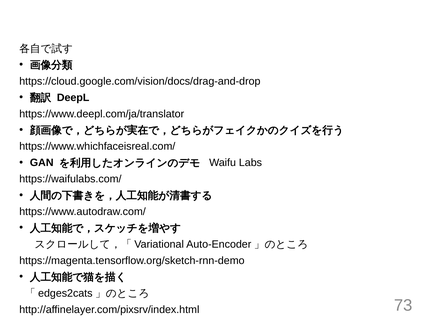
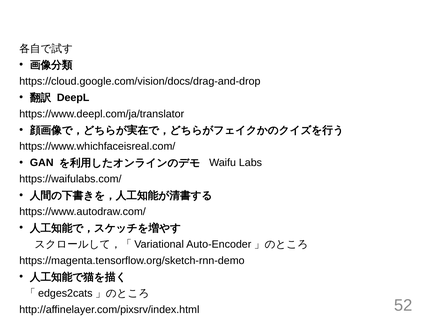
73: 73 -> 52
